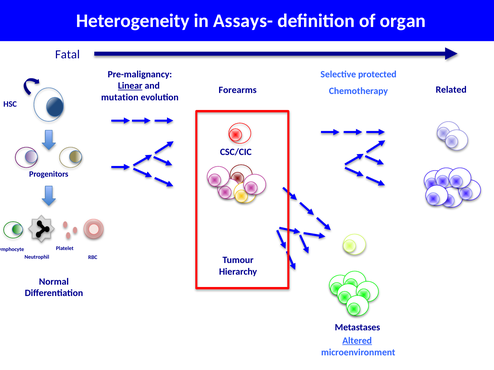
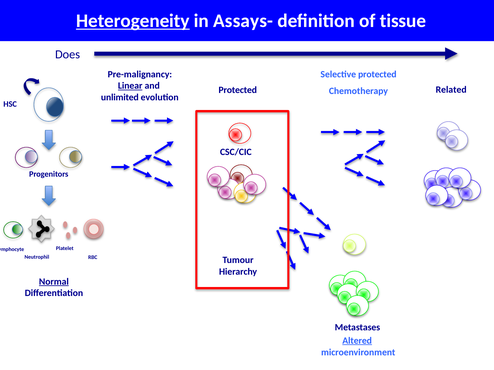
Heterogeneity underline: none -> present
organ: organ -> tissue
Fatal: Fatal -> Does
Forearms at (238, 90): Forearms -> Protected
mutation: mutation -> unlimited
Normal underline: none -> present
